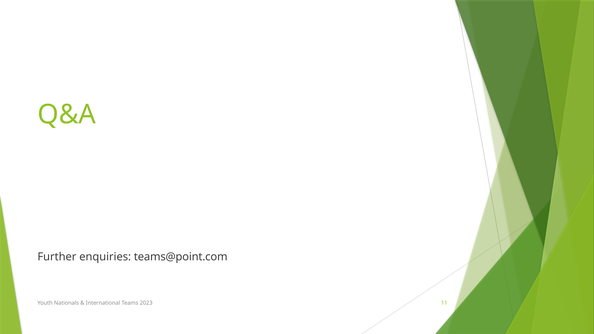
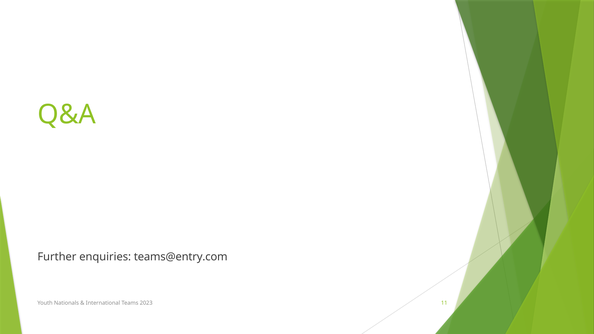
teams@point.com: teams@point.com -> teams@entry.com
